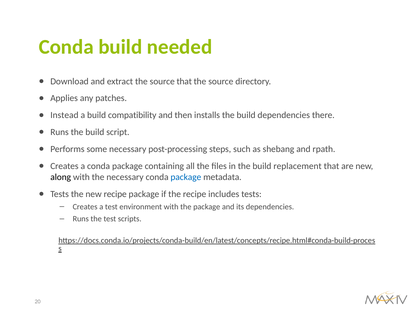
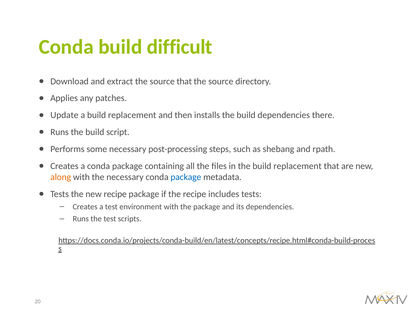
needed: needed -> difficult
Instead: Instead -> Update
a build compatibility: compatibility -> replacement
along colour: black -> orange
